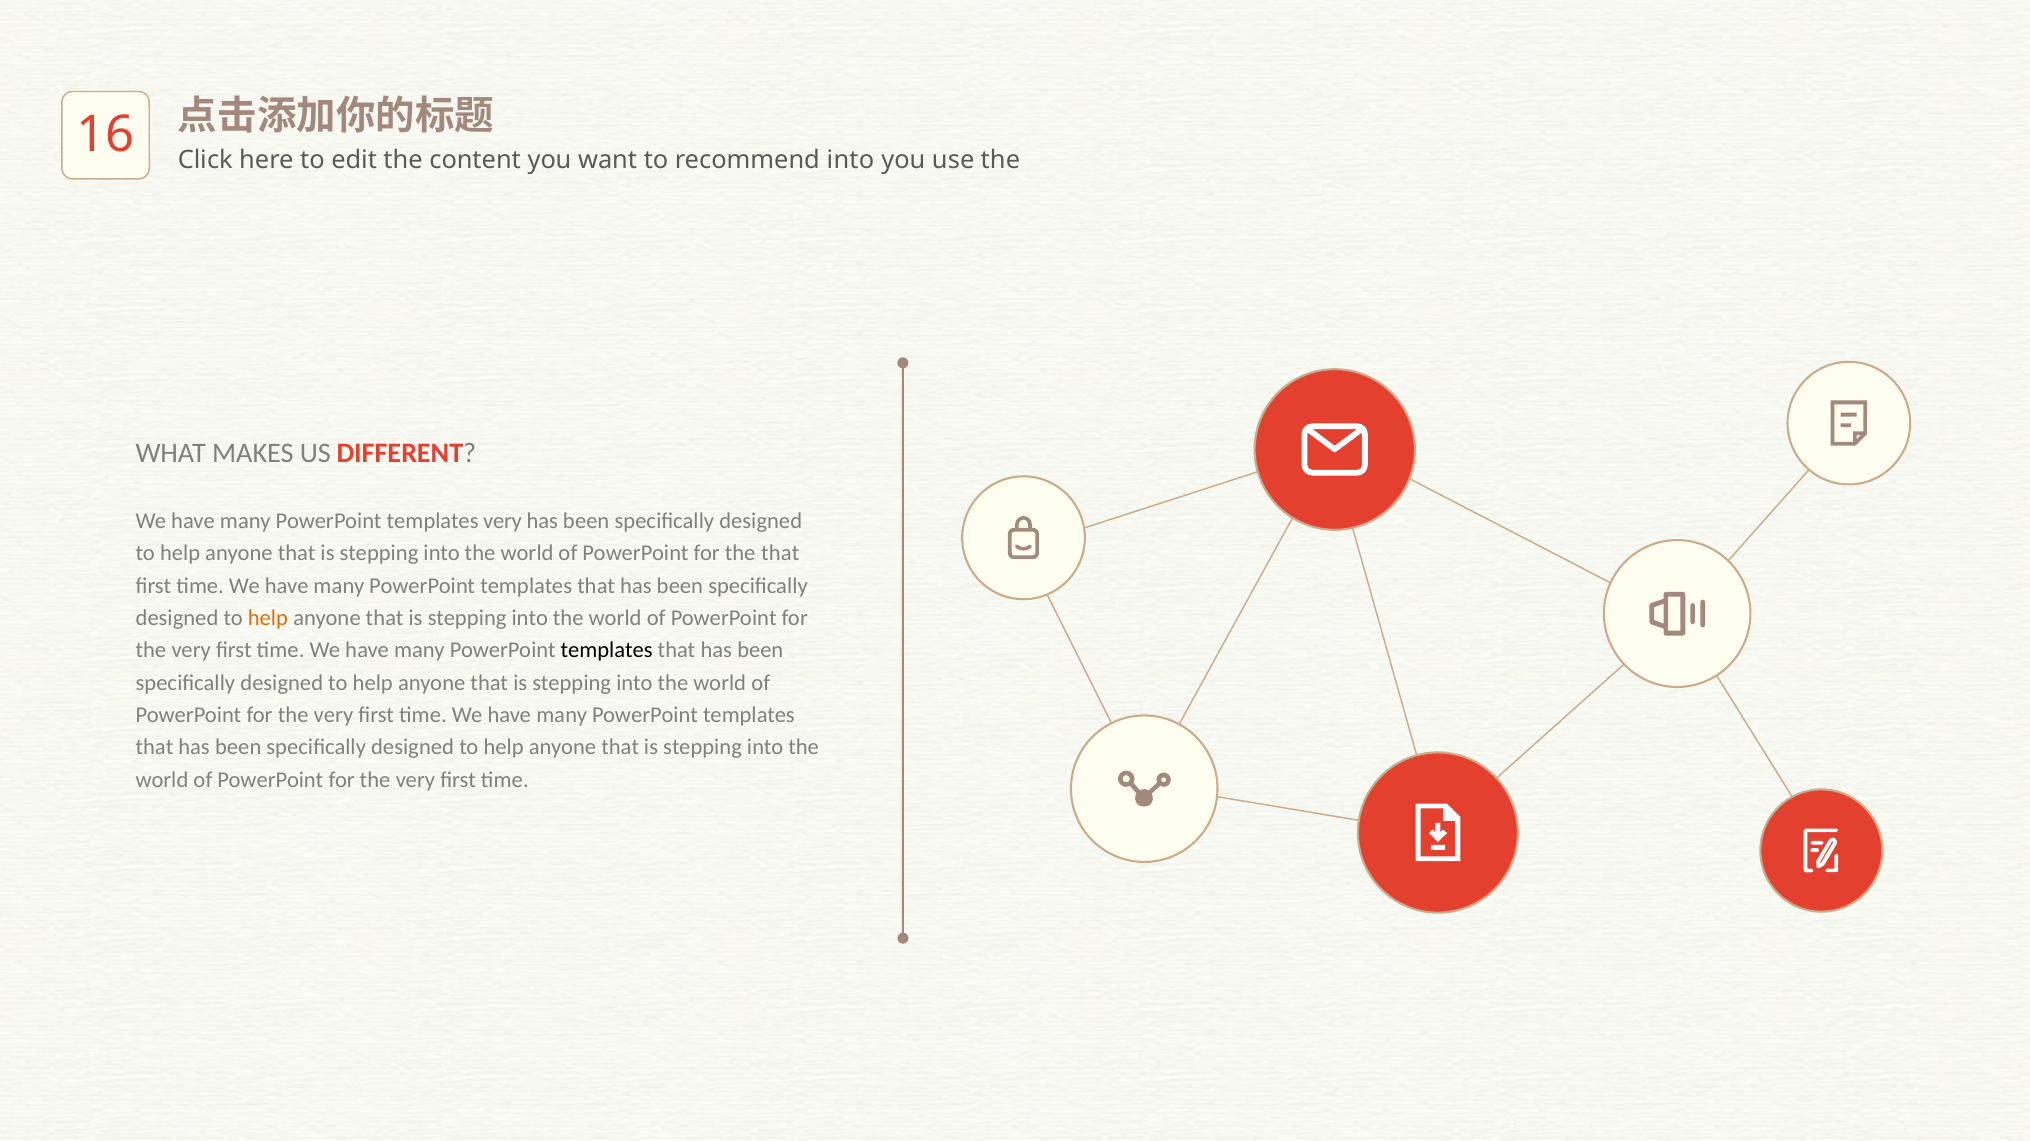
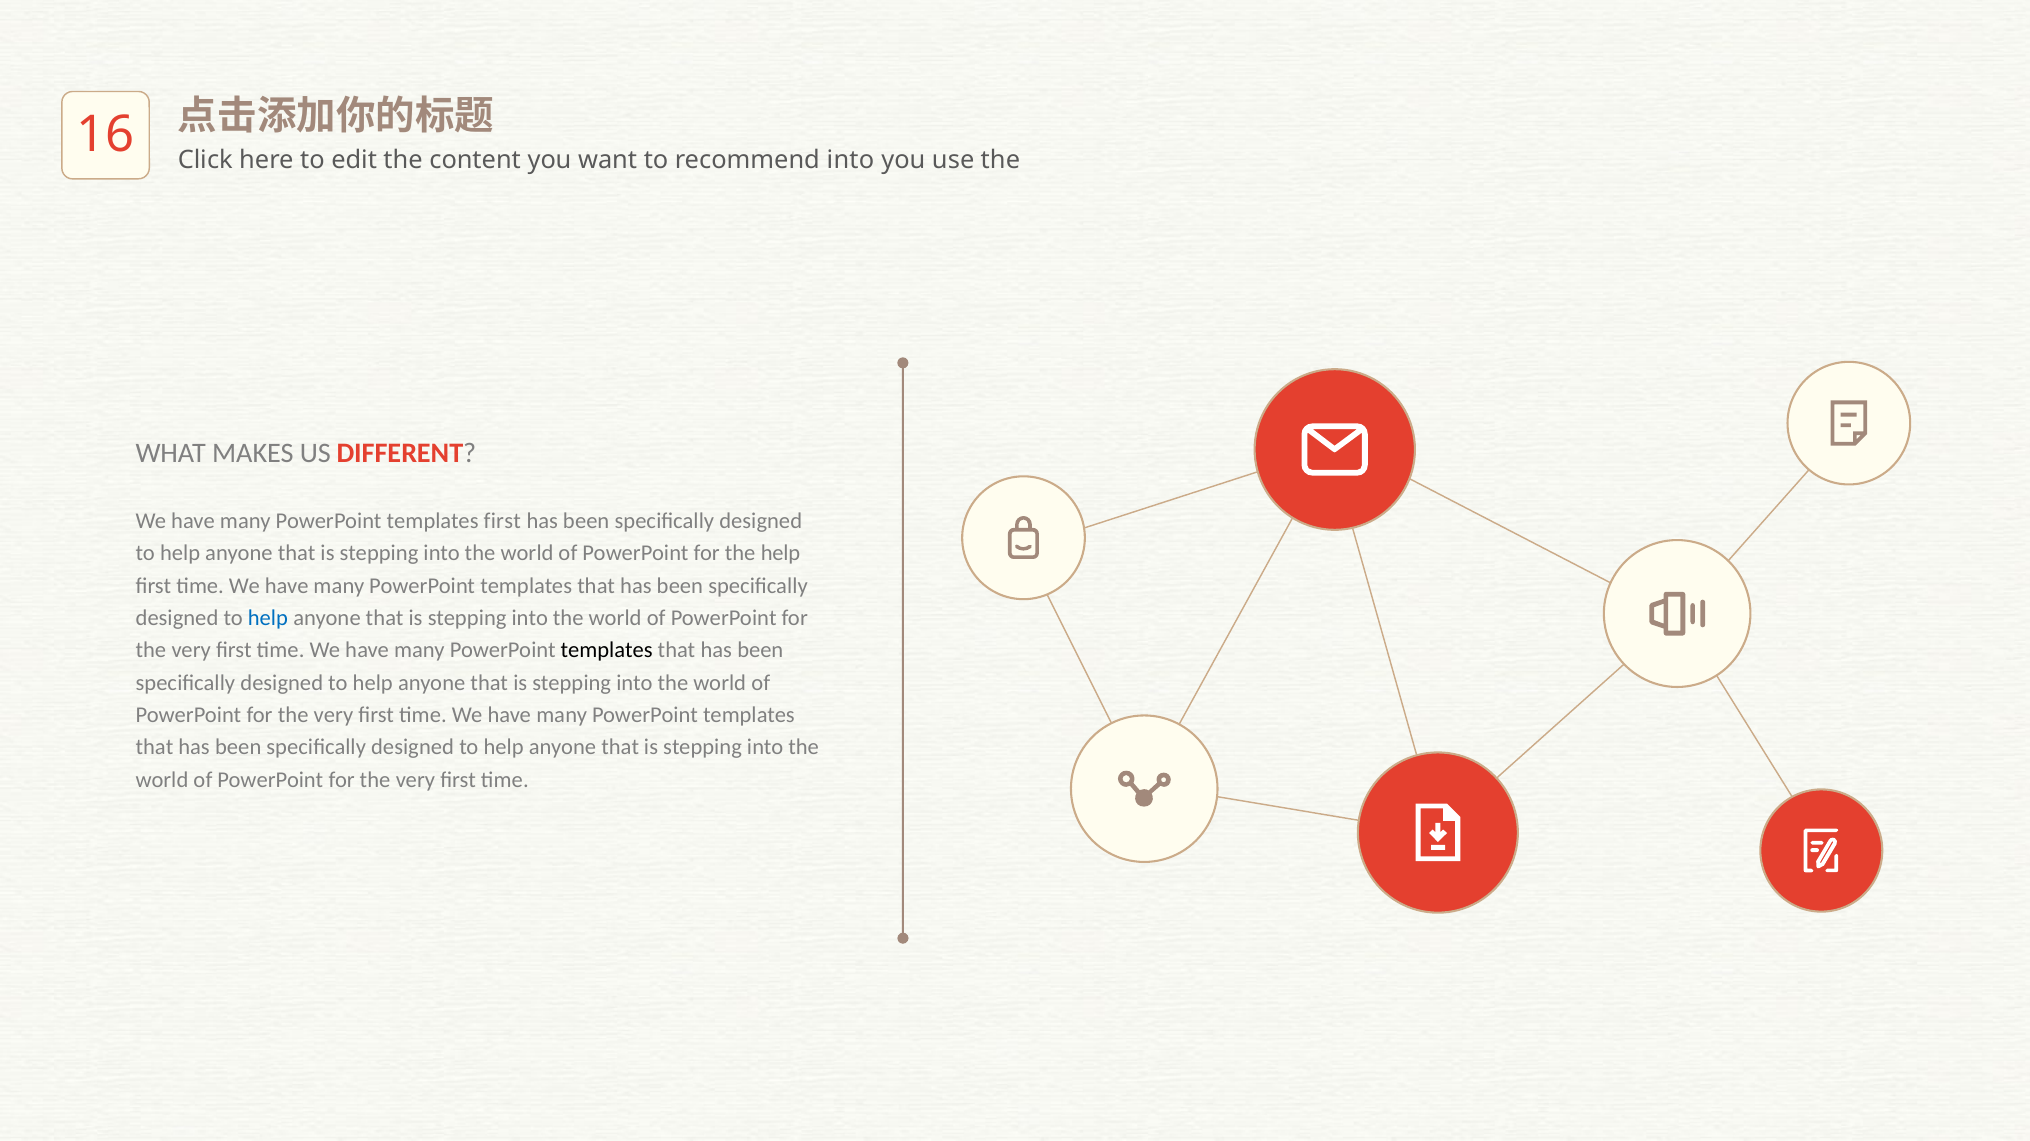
templates very: very -> first
the that: that -> help
help at (268, 618) colour: orange -> blue
